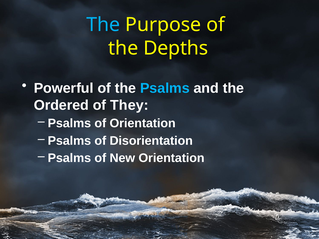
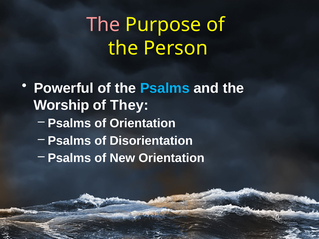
The at (103, 25) colour: light blue -> pink
Depths: Depths -> Person
Ordered: Ordered -> Worship
